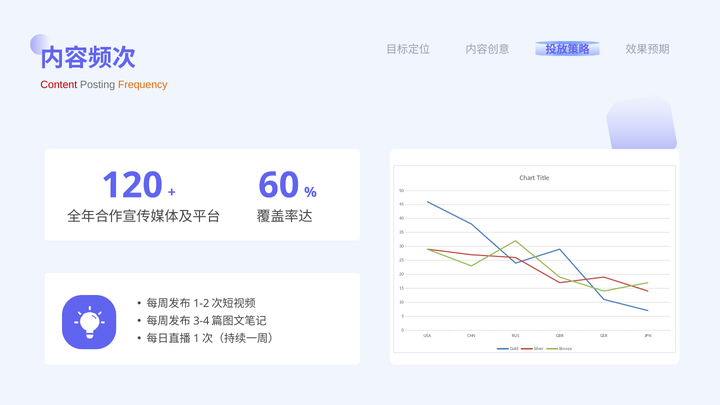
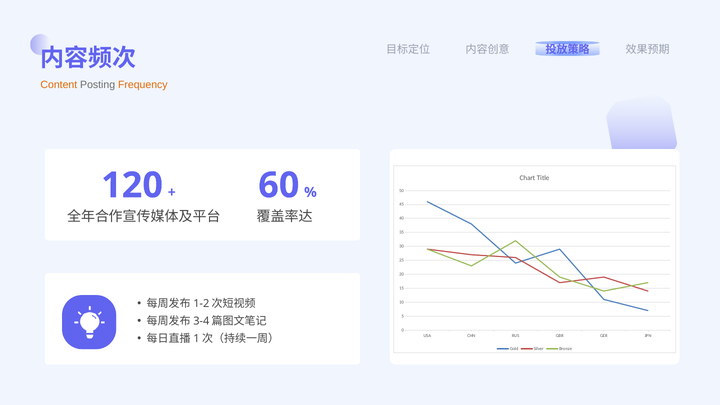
Content colour: red -> orange
